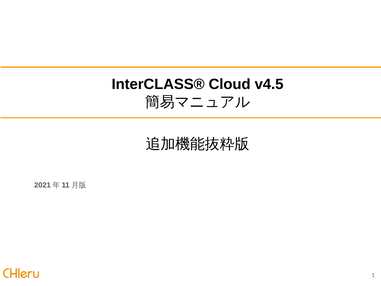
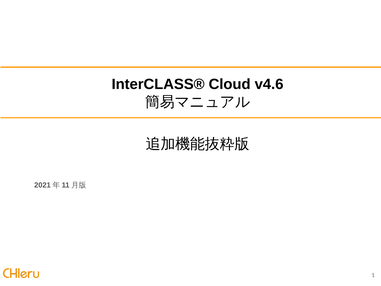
v4.5: v4.5 -> v4.6
